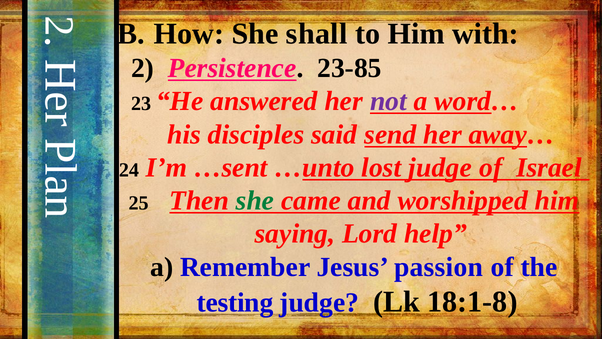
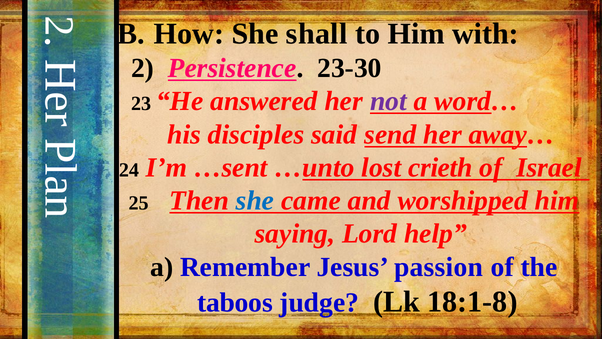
23-85: 23-85 -> 23-30
lost judge: judge -> crieth
she at (255, 200) colour: green -> blue
testing: testing -> taboos
